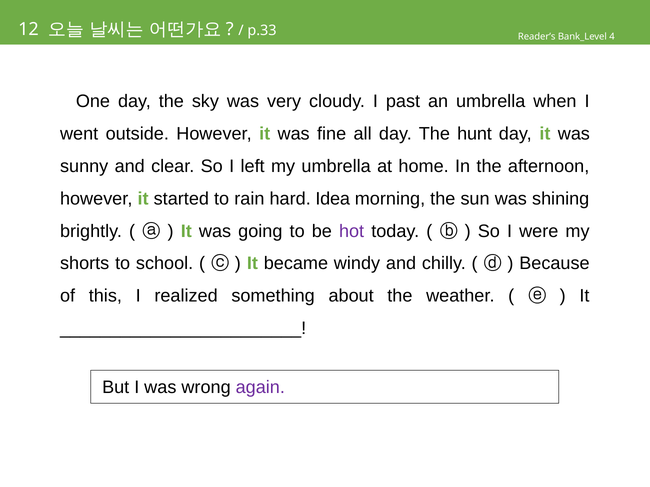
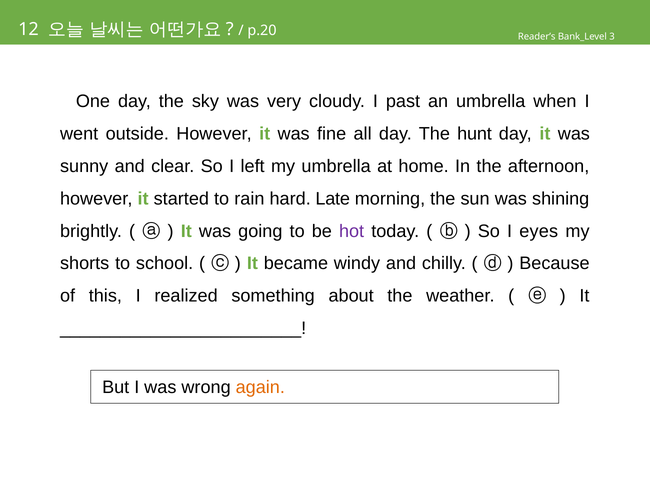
p.33: p.33 -> p.20
4: 4 -> 3
Idea: Idea -> Late
were: were -> eyes
again colour: purple -> orange
